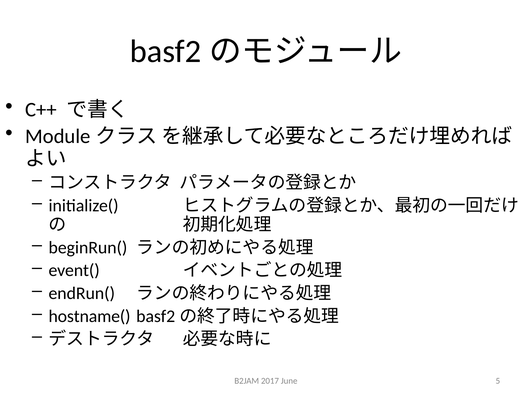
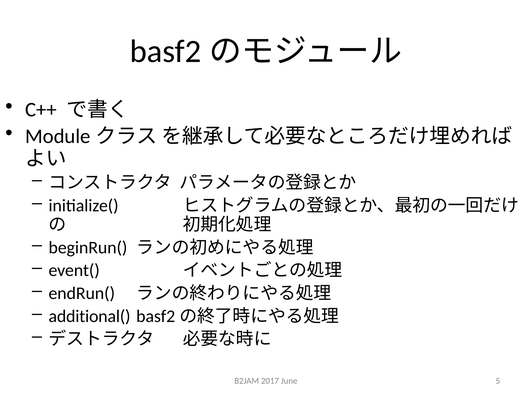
hostname(: hostname( -> additional(
